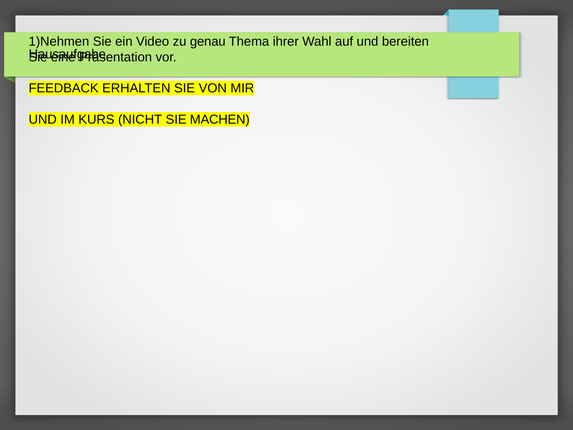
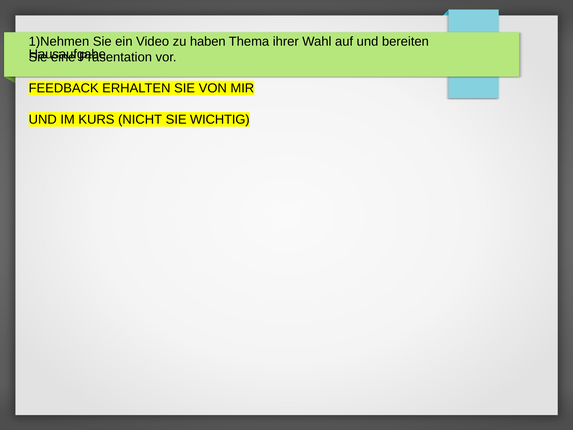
genau: genau -> haben
MACHEN: MACHEN -> WICHTIG
